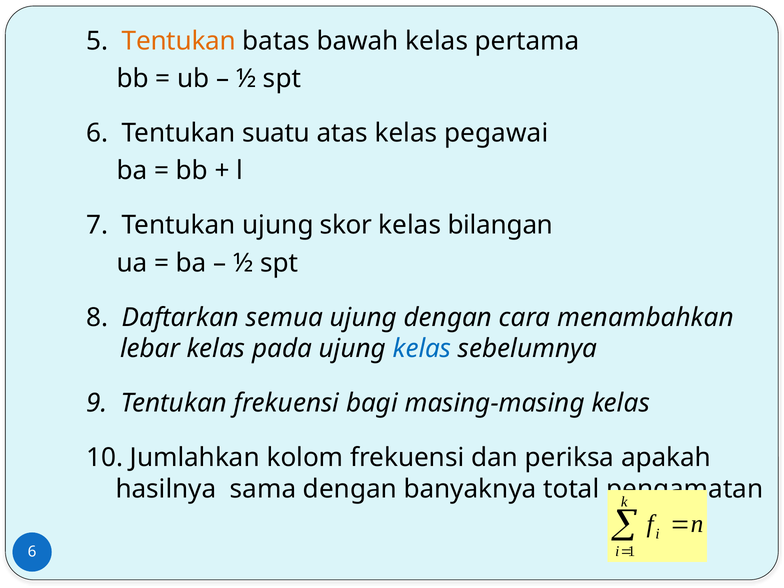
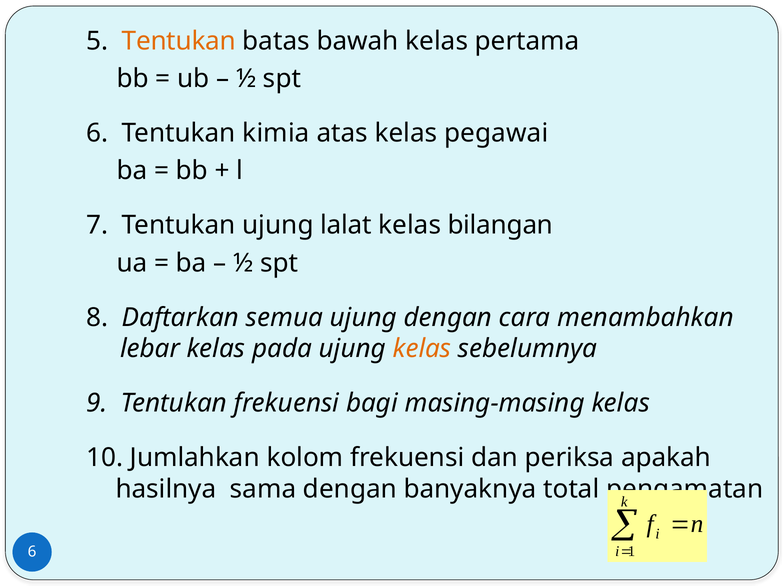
suatu: suatu -> kimia
skor: skor -> lalat
kelas at (422, 349) colour: blue -> orange
